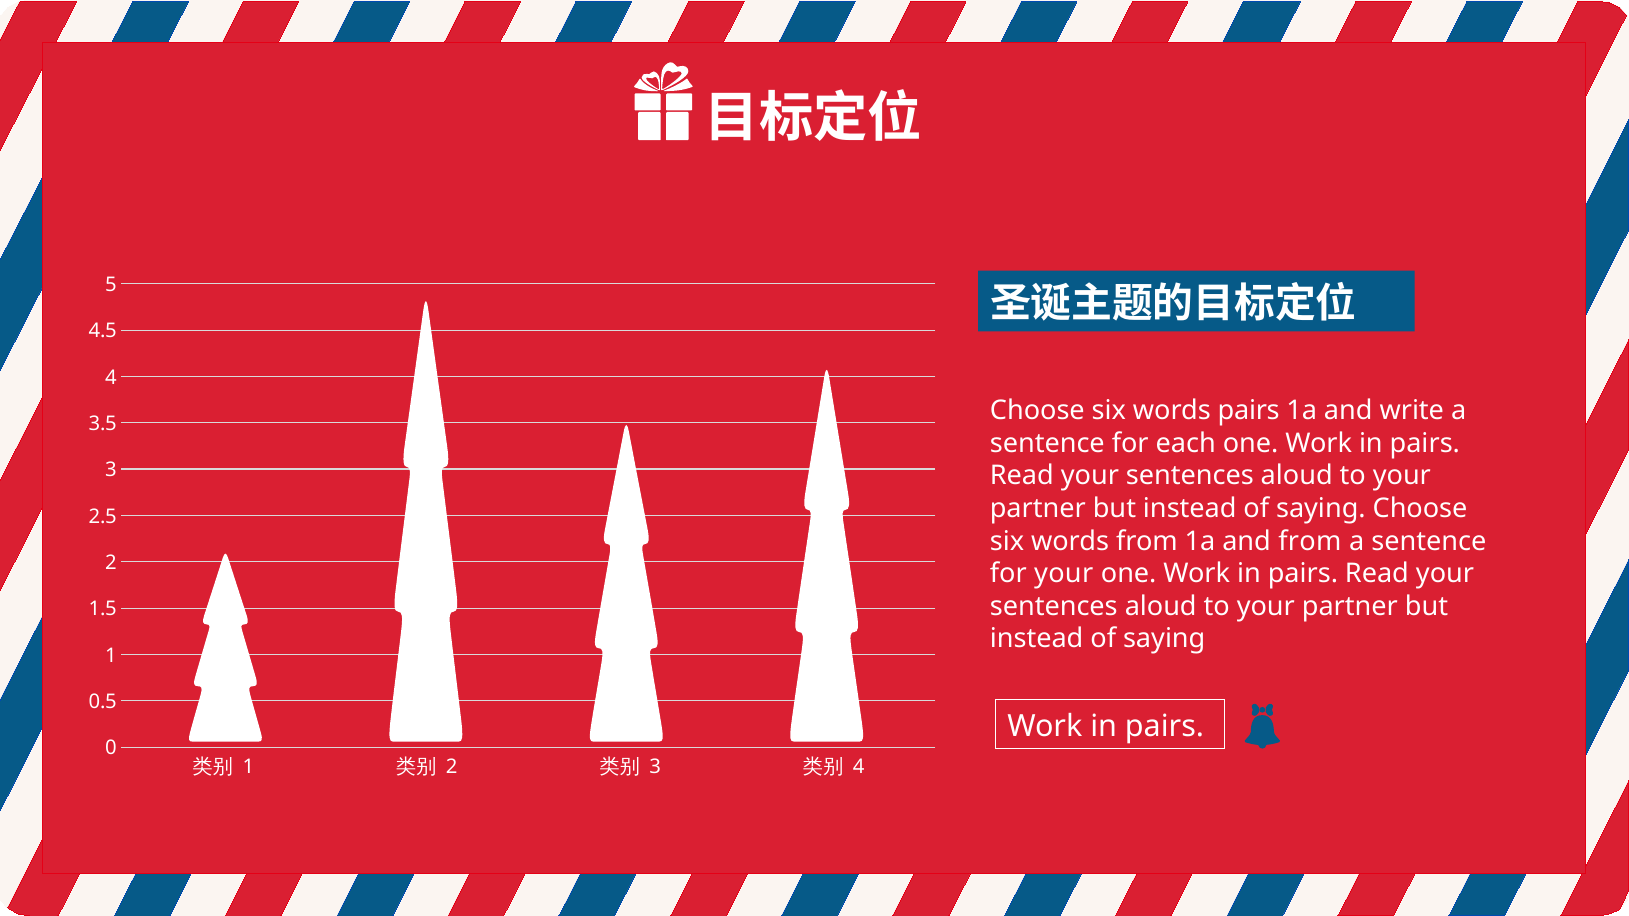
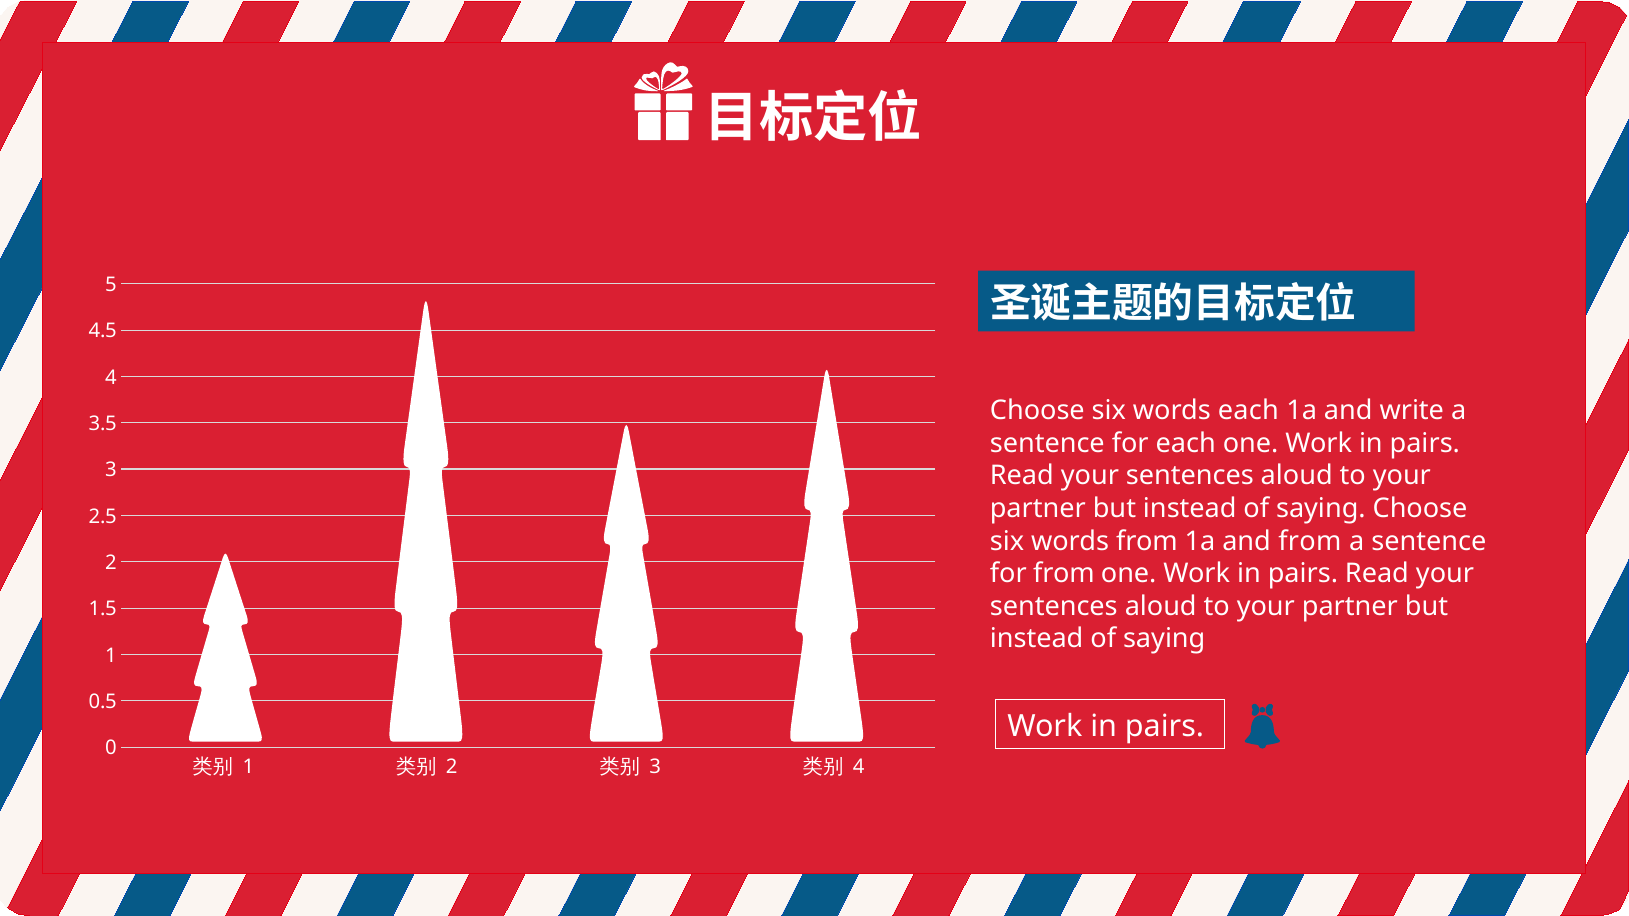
words pairs: pairs -> each
for your: your -> from
